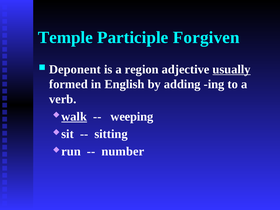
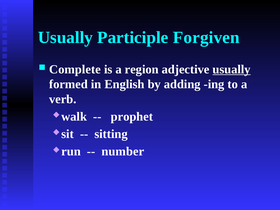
Temple at (65, 37): Temple -> Usually
Deponent: Deponent -> Complete
walk underline: present -> none
weeping: weeping -> prophet
